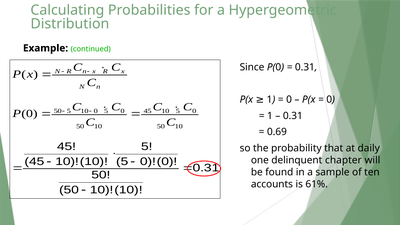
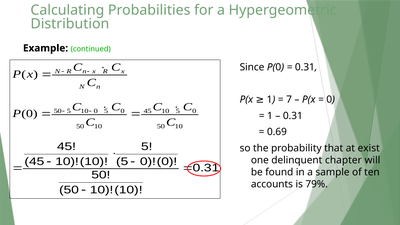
0 at (289, 100): 0 -> 7
daily: daily -> exist
61%: 61% -> 79%
